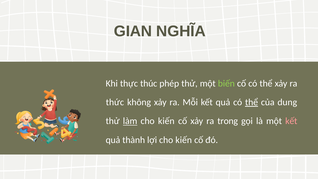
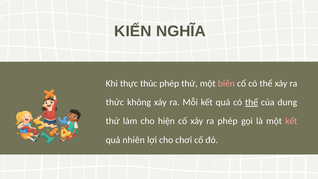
GIAN: GIAN -> KIẾN
biến colour: light green -> pink
làm underline: present -> none
kiến at (166, 121): kiến -> hiện
ra trong: trong -> phép
thành: thành -> nhiên
lợi cho kiến: kiến -> chơi
